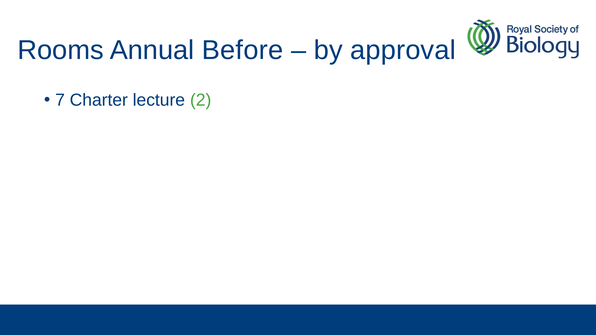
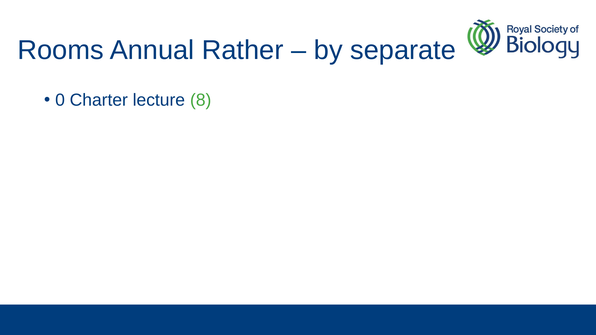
Before: Before -> Rather
approval: approval -> separate
7: 7 -> 0
2: 2 -> 8
